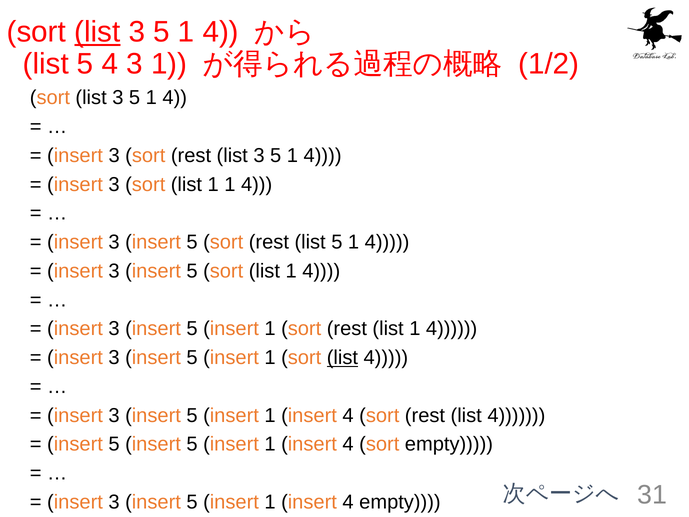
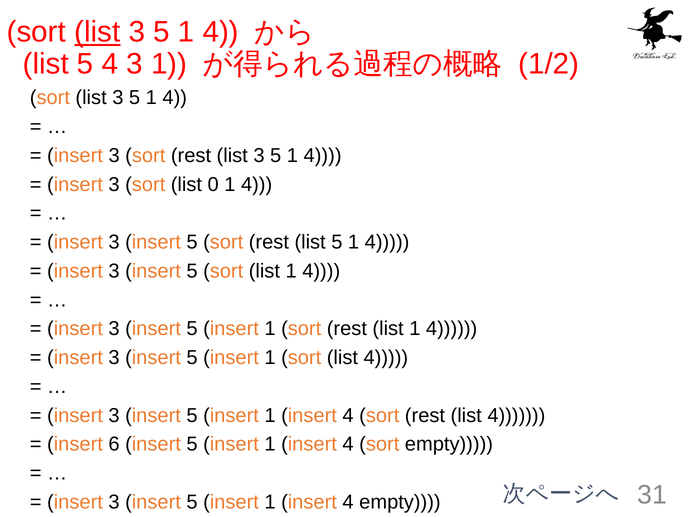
3 sort list 1: 1 -> 0
list at (342, 358) underline: present -> none
5 at (114, 444): 5 -> 6
